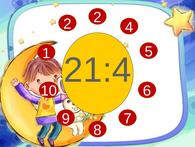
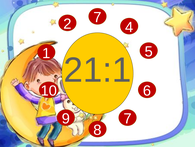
2 2: 2 -> 7
21:4: 21:4 -> 21:1
